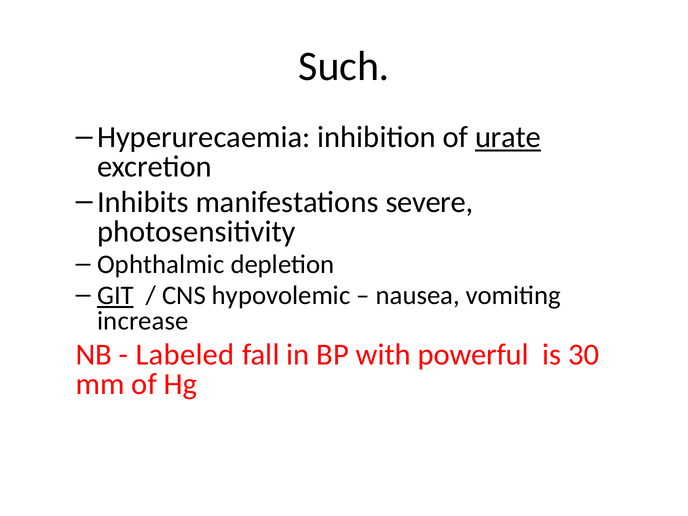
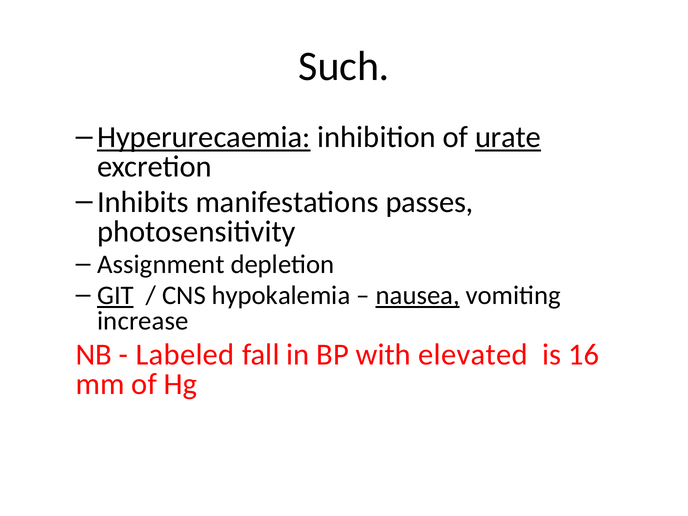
Hyperurecaemia underline: none -> present
severe: severe -> passes
Ophthalmic: Ophthalmic -> Assignment
hypovolemic: hypovolemic -> hypokalemia
nausea underline: none -> present
powerful: powerful -> elevated
30: 30 -> 16
